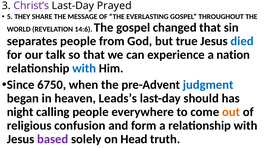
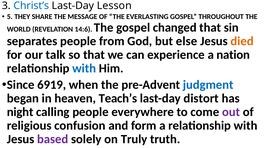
Christ’s colour: purple -> blue
Prayed: Prayed -> Lesson
true: true -> else
died colour: blue -> orange
6750: 6750 -> 6919
Leads’s: Leads’s -> Teach’s
should: should -> distort
out colour: orange -> purple
Head: Head -> Truly
